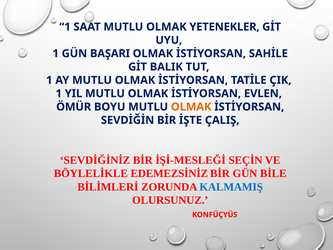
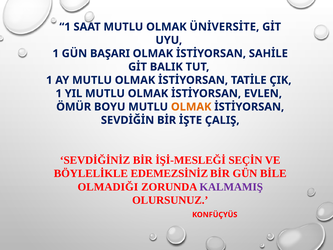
YETENEKLER: YETENEKLER -> ÜNİVERSİTE
BİLİMLERİ: BİLİMLERİ -> OLMADIĞI
KALMAMIŞ colour: blue -> purple
